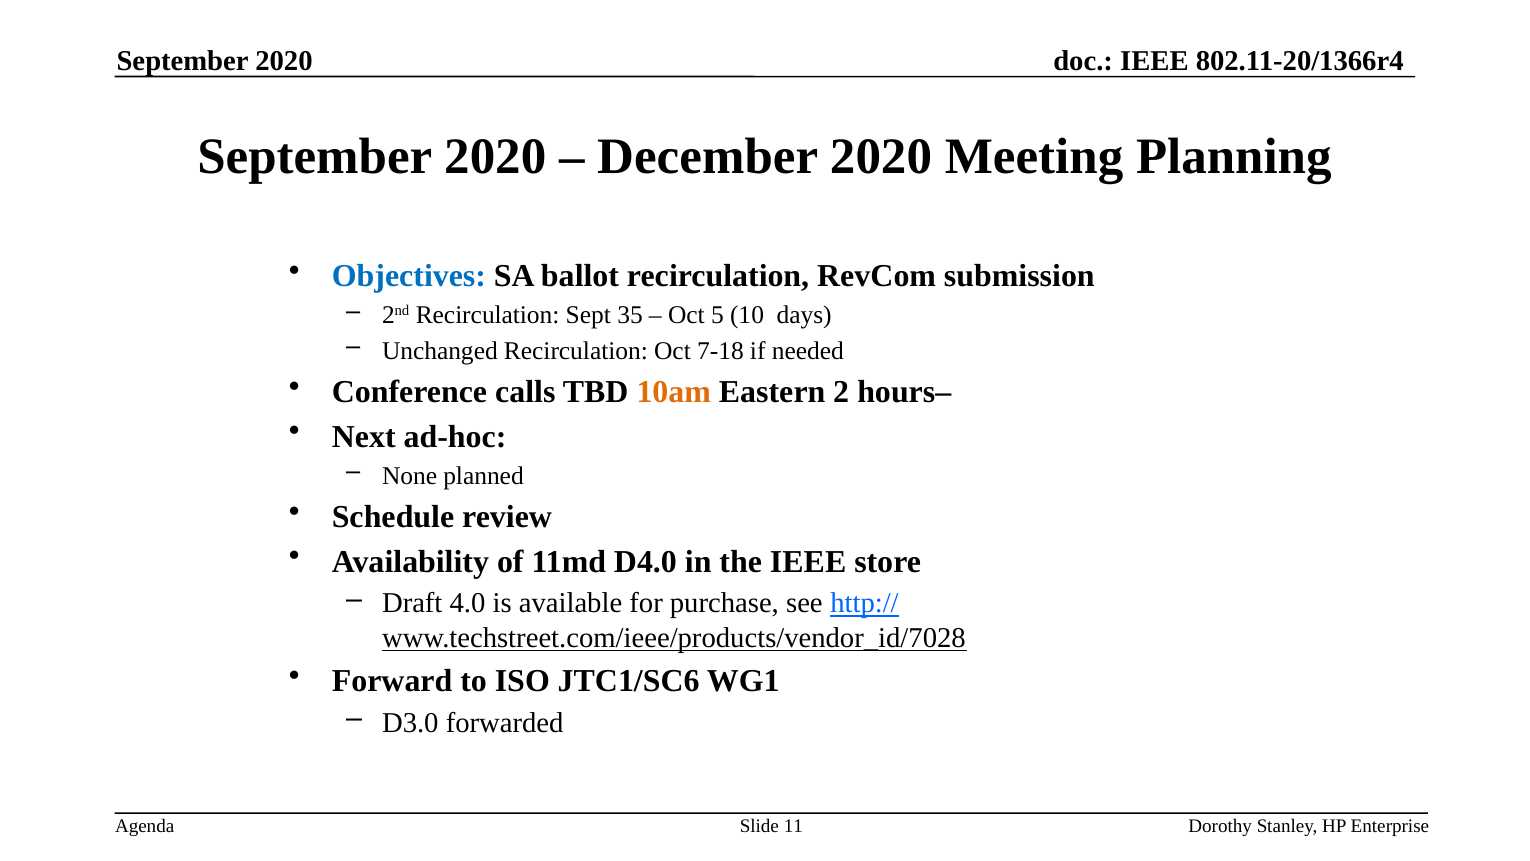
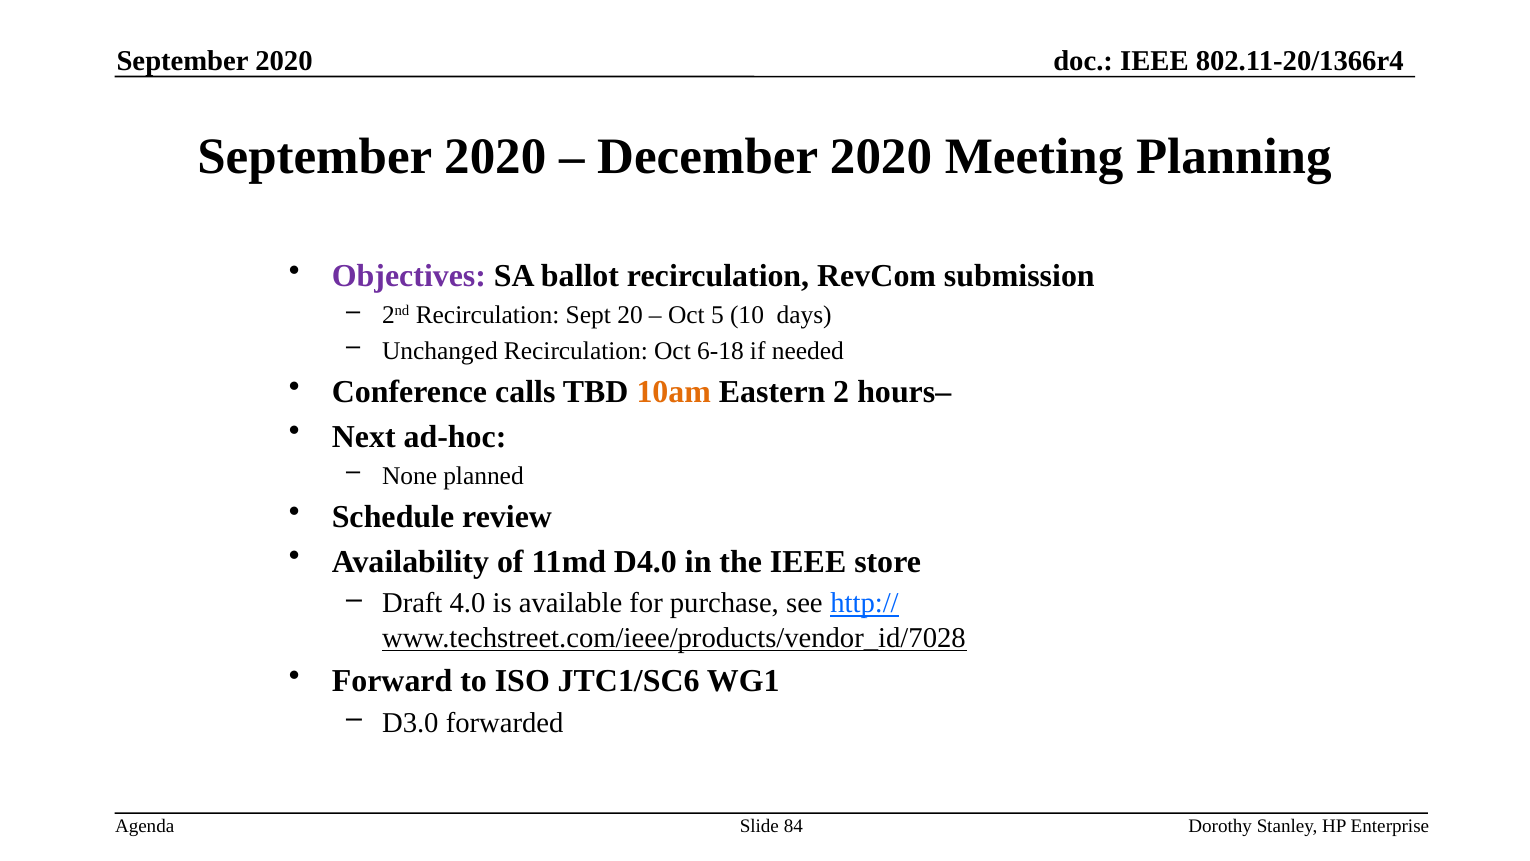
Objectives colour: blue -> purple
35: 35 -> 20
7-18: 7-18 -> 6-18
11: 11 -> 84
